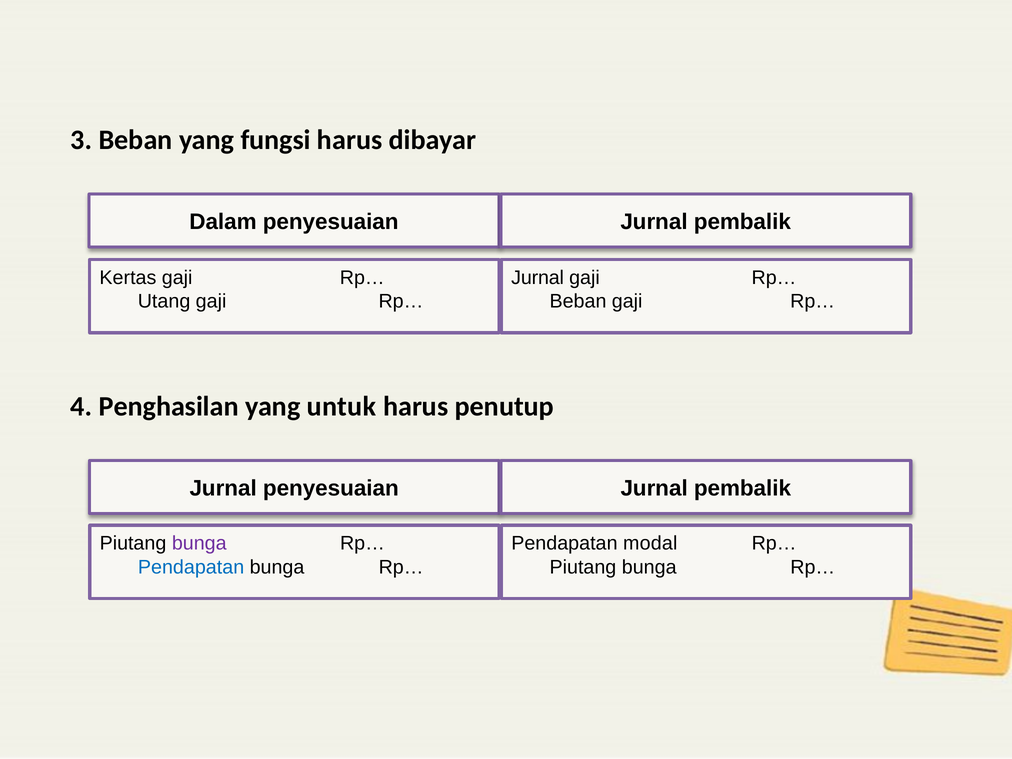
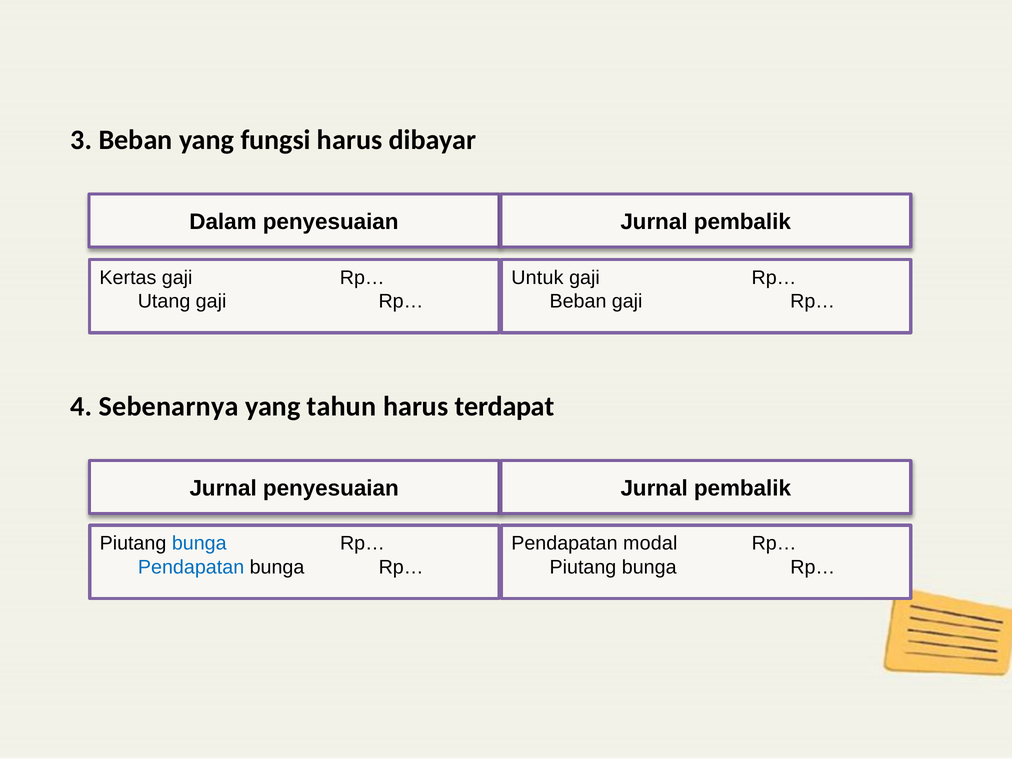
Jurnal at (538, 278): Jurnal -> Untuk
Penghasilan: Penghasilan -> Sebenarnya
untuk: untuk -> tahun
penutup: penutup -> terdapat
bunga at (199, 543) colour: purple -> blue
